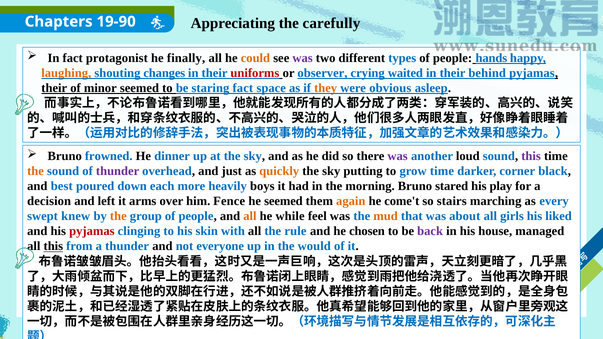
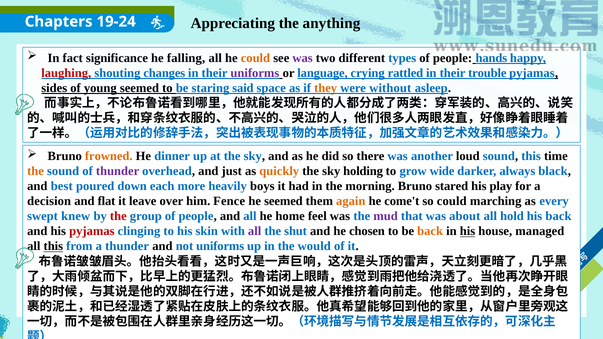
19-90: 19-90 -> 19-24
carefully: carefully -> anything
protagonist: protagonist -> significance
finally: finally -> falling
laughing colour: orange -> red
uniforms at (255, 73) colour: red -> purple
observer: observer -> language
waited: waited -> rattled
behind: behind -> trouble
their at (54, 88): their -> sides
minor: minor -> young
staring fact: fact -> said
obvious: obvious -> without
frowned colour: blue -> orange
was at (398, 156) colour: purple -> blue
this at (531, 156) colour: purple -> blue
putting: putting -> holding
grow time: time -> wide
corner: corner -> always
left: left -> flat
arms: arms -> leave
so stairs: stairs -> could
the at (118, 216) colour: orange -> red
all at (250, 216) colour: orange -> blue
while: while -> home
mud colour: orange -> purple
girls: girls -> hold
his liked: liked -> back
all at (255, 231) colour: black -> purple
rule: rule -> shut
back at (430, 231) colour: purple -> orange
his at (468, 231) underline: none -> present
not everyone: everyone -> uniforms
